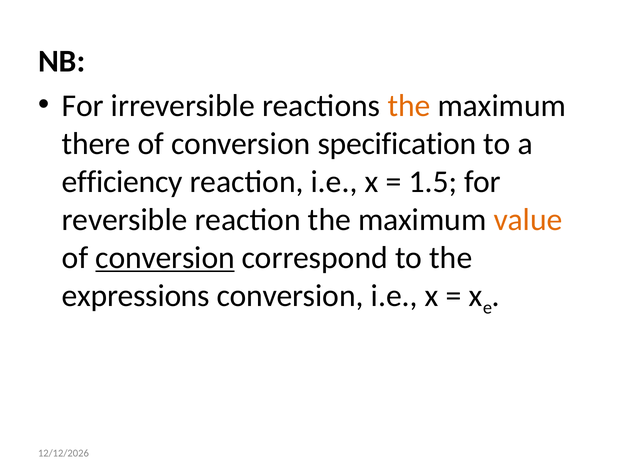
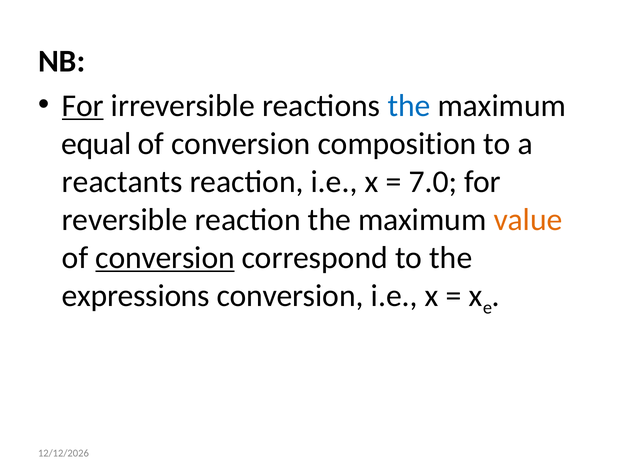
For at (83, 106) underline: none -> present
the at (409, 106) colour: orange -> blue
there: there -> equal
specification: specification -> composition
efficiency: efficiency -> reactants
1.5: 1.5 -> 7.0
